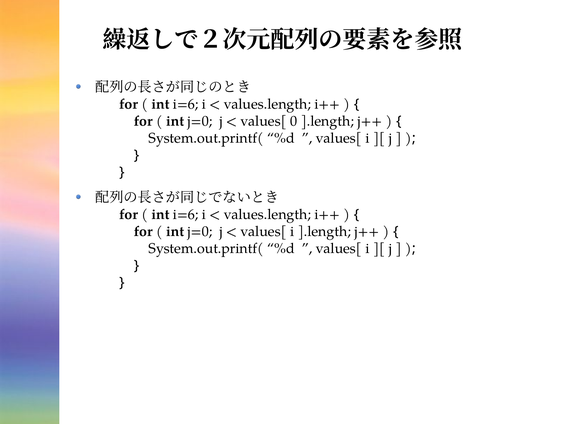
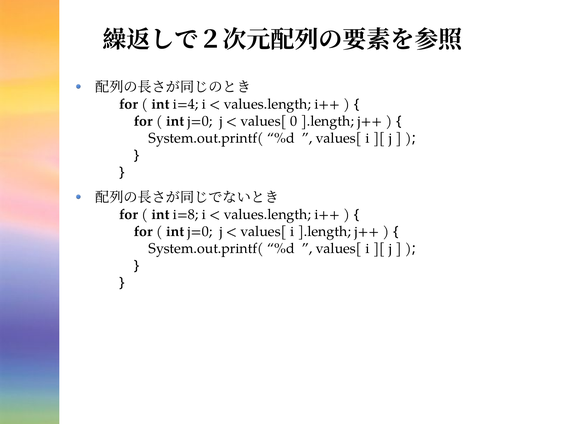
i=6 at (186, 104): i=6 -> i=4
i=6 at (186, 214): i=6 -> i=8
